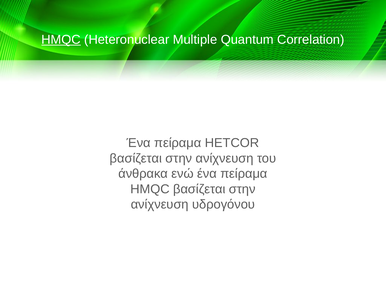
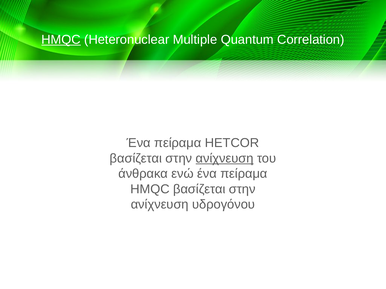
ανίχνευση at (225, 159) underline: none -> present
